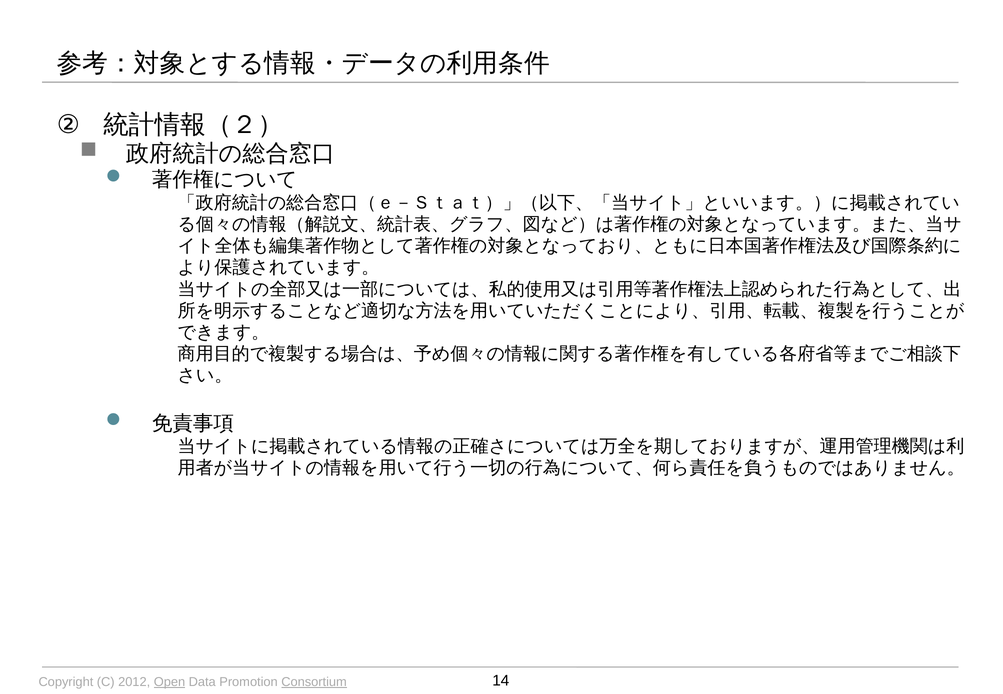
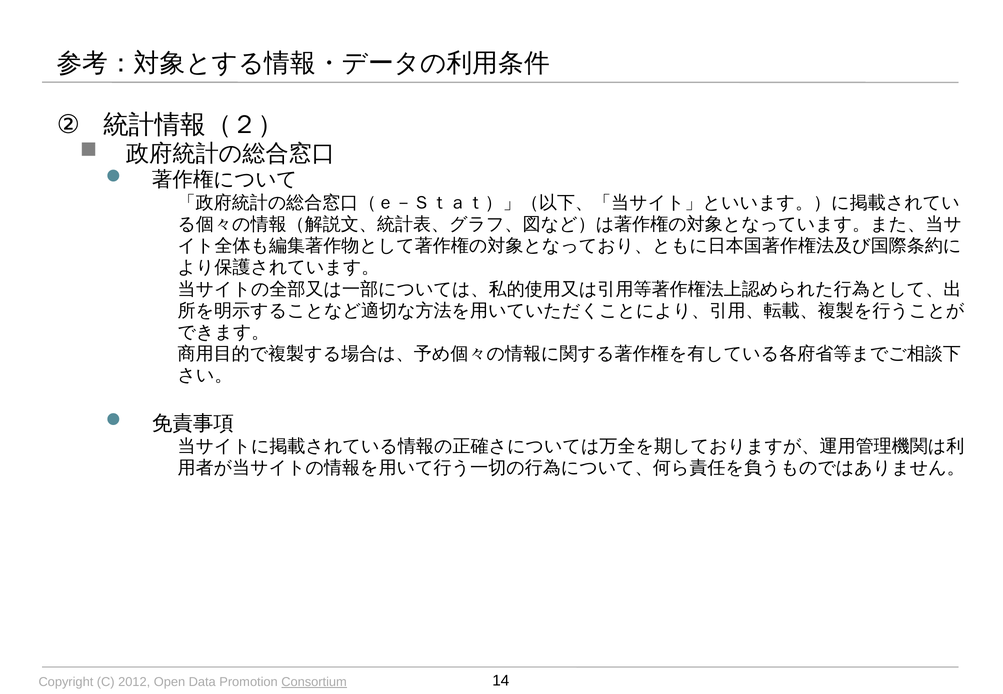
Open underline: present -> none
